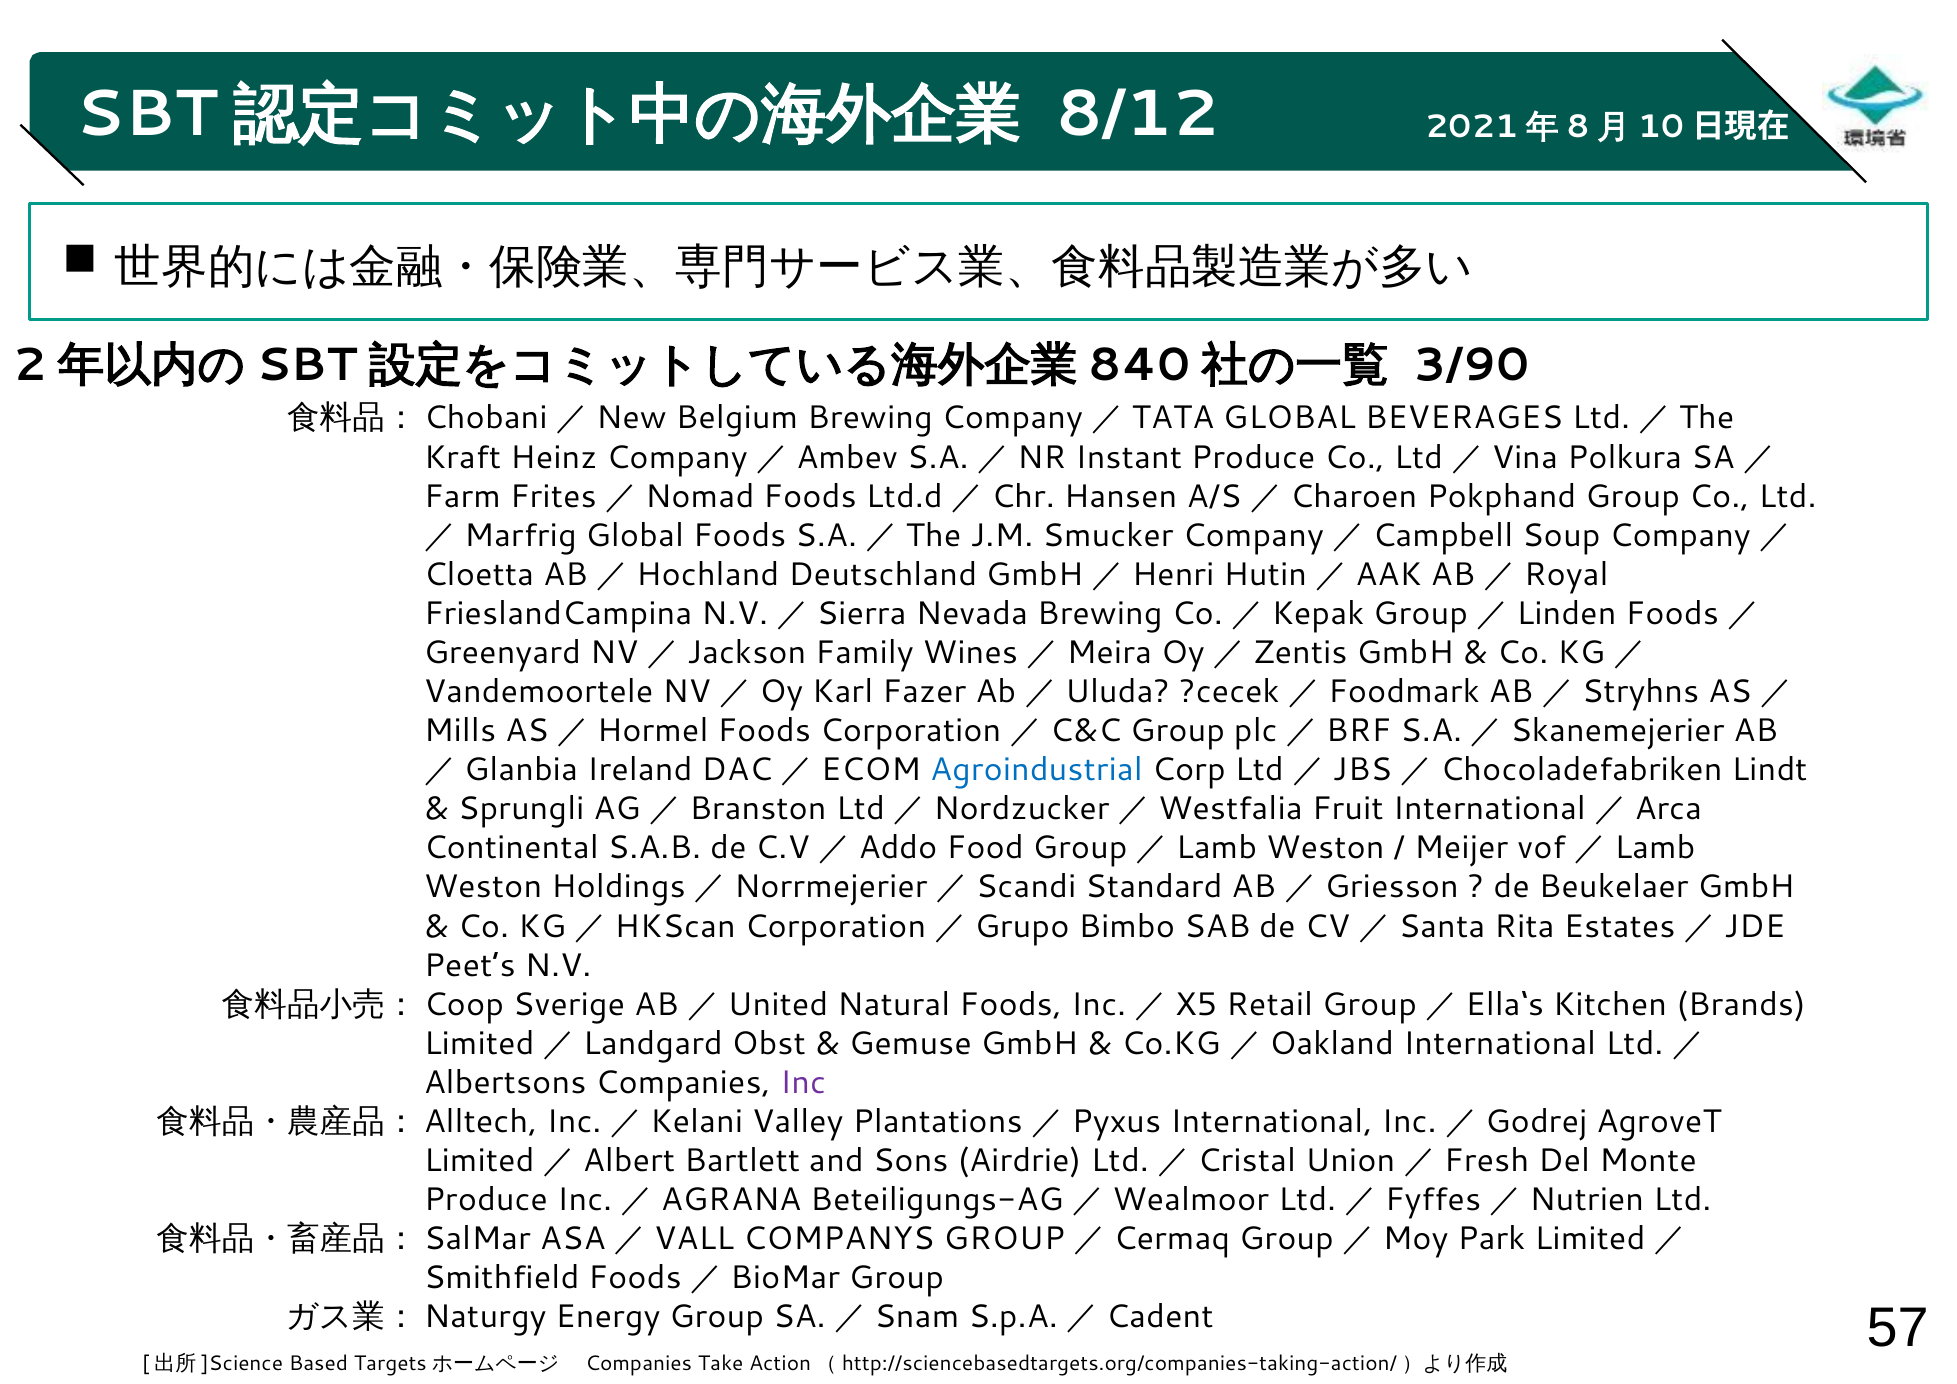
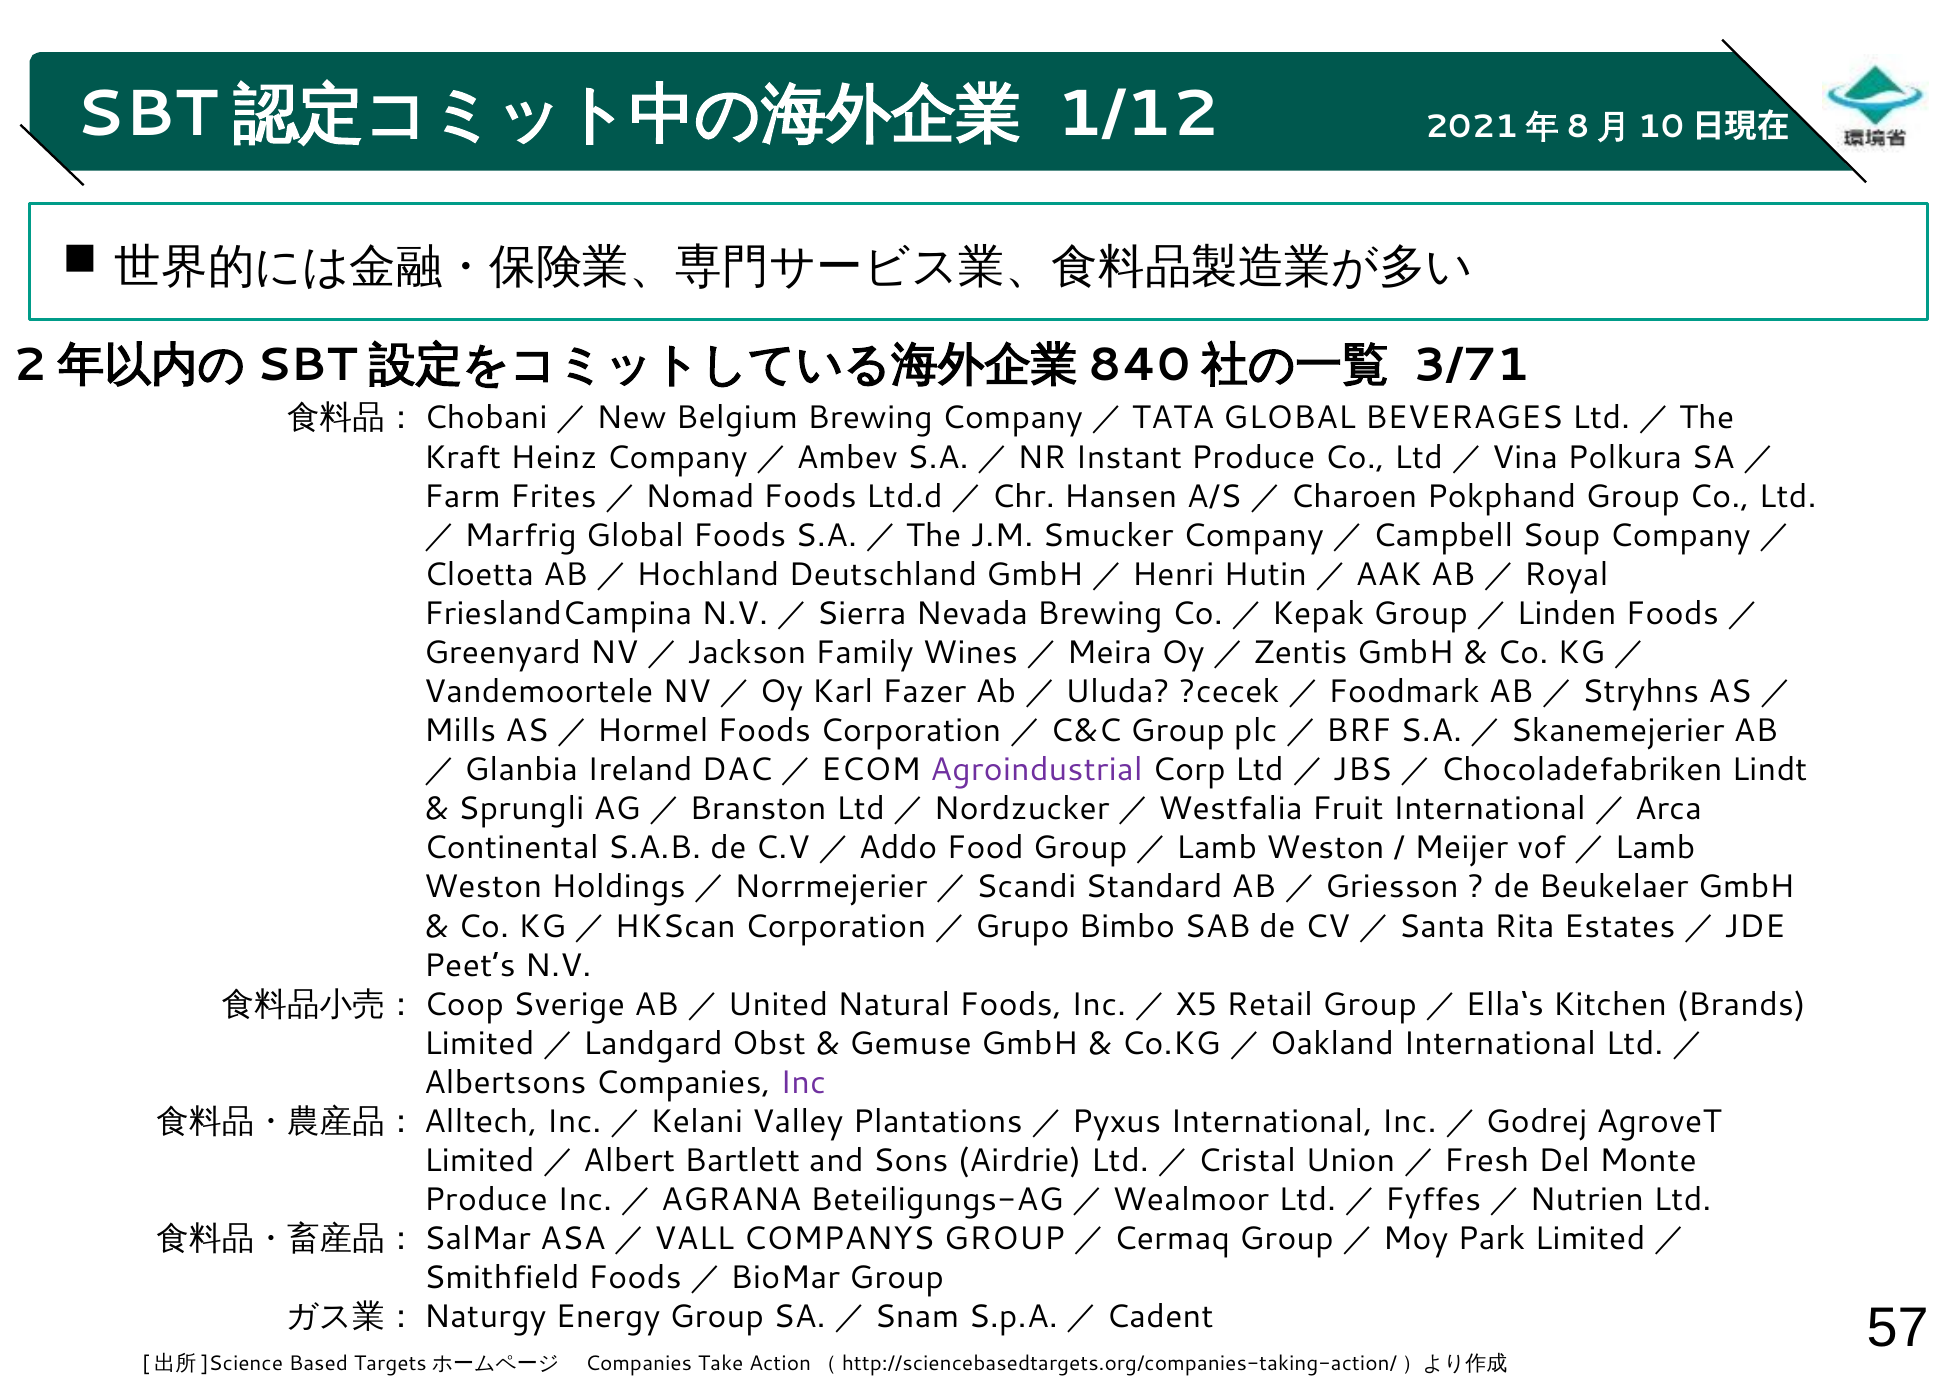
8/12: 8/12 -> 1/12
3/90: 3/90 -> 3/71
Agroindustrial colour: blue -> purple
